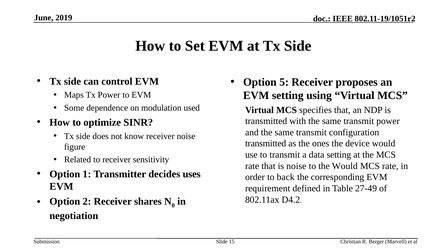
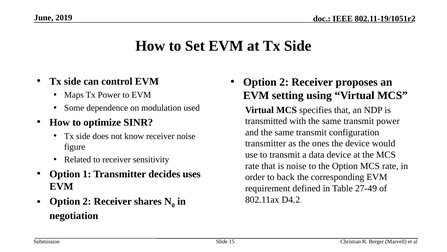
5 at (284, 82): 5 -> 2
transmitted at (266, 143): transmitted -> transmitter
data setting: setting -> device
the Would: Would -> Option
